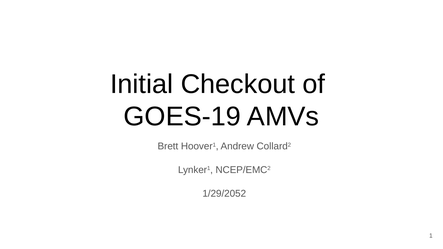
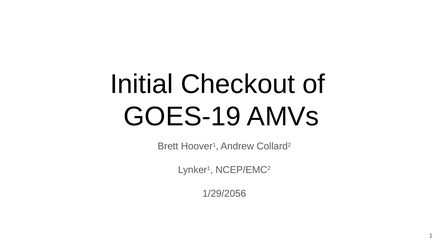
1/29/2052: 1/29/2052 -> 1/29/2056
